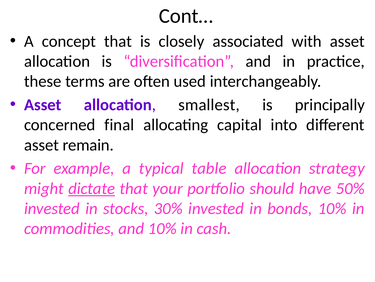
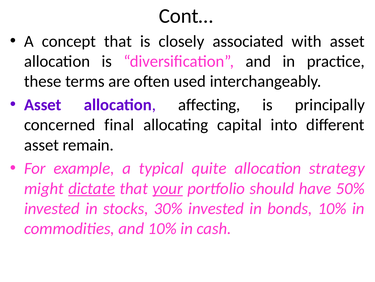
smallest: smallest -> affecting
table: table -> quite
your underline: none -> present
